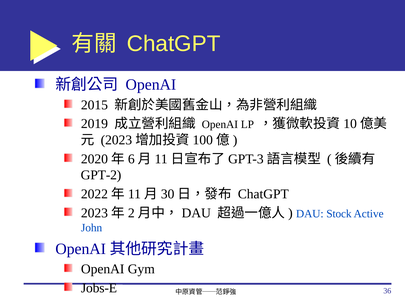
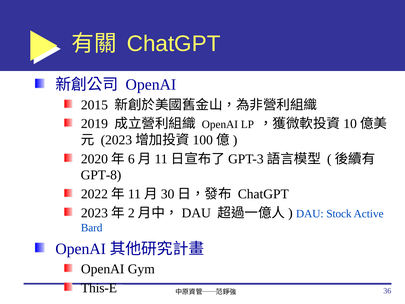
GPT-2: GPT-2 -> GPT-8
John: John -> Bard
Jobs-E: Jobs-E -> This-E
